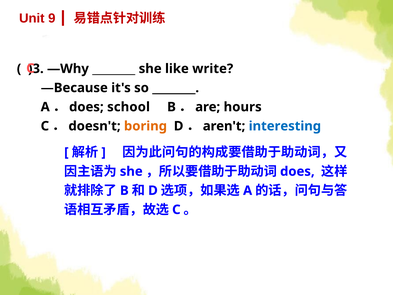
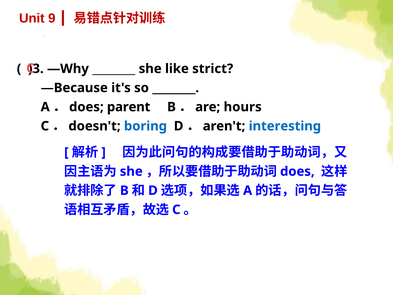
write: write -> strict
school: school -> parent
boring colour: orange -> blue
